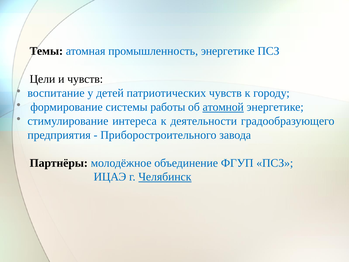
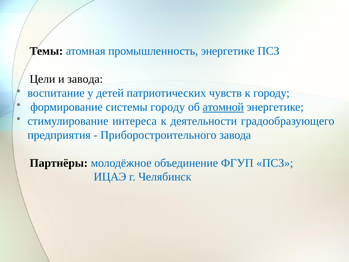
и чувств: чувств -> завода
системы работы: работы -> городу
Челябинск underline: present -> none
